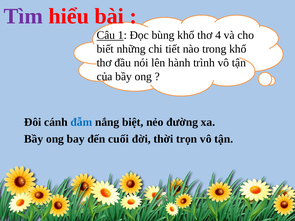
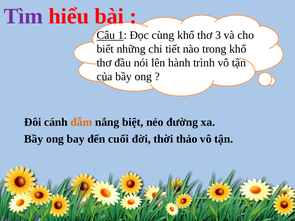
bùng: bùng -> cùng
4: 4 -> 3
đẫm colour: blue -> orange
trọn: trọn -> thảo
